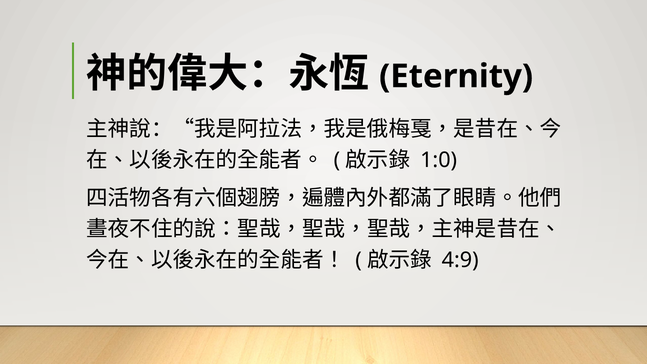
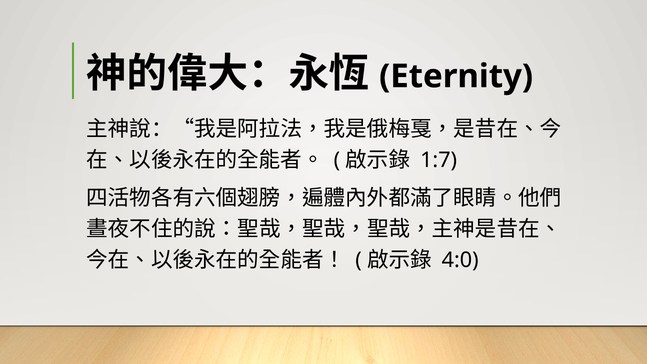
1:0: 1:0 -> 1:7
4:9: 4:9 -> 4:0
